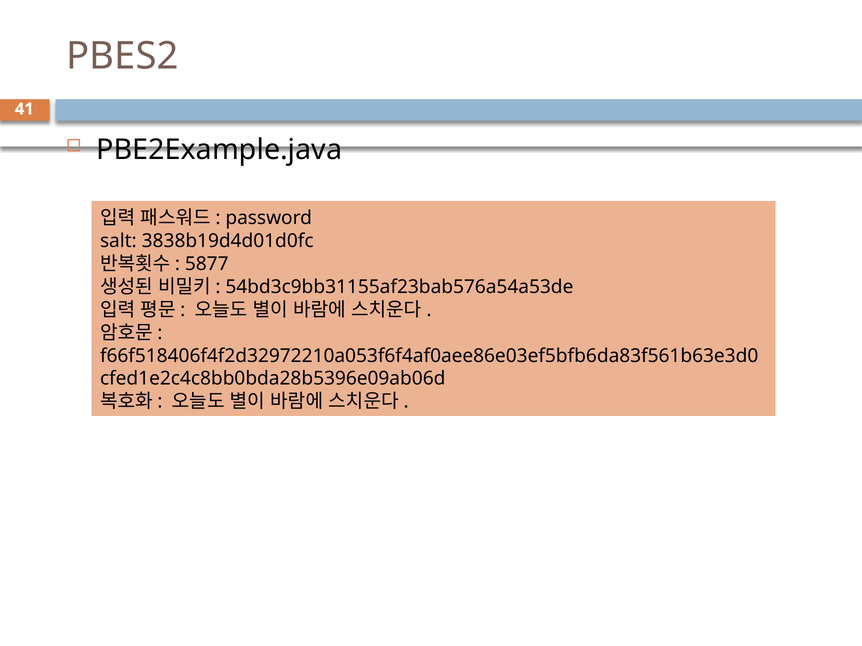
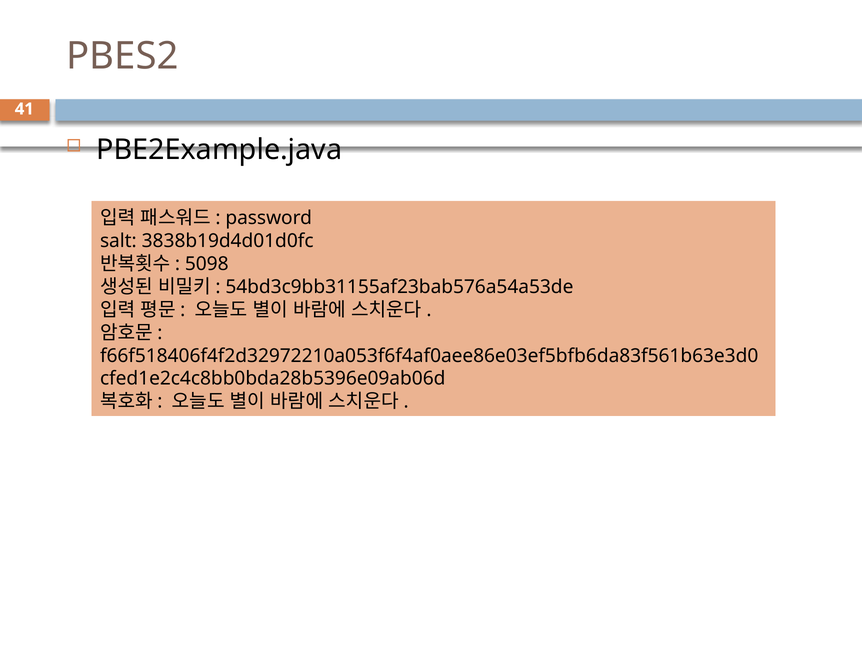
5877: 5877 -> 5098
